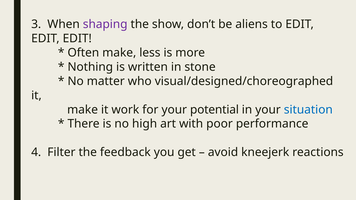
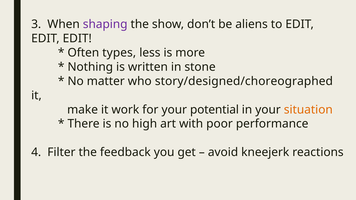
Often make: make -> types
visual/designed/choreographed: visual/designed/choreographed -> story/designed/choreographed
situation colour: blue -> orange
